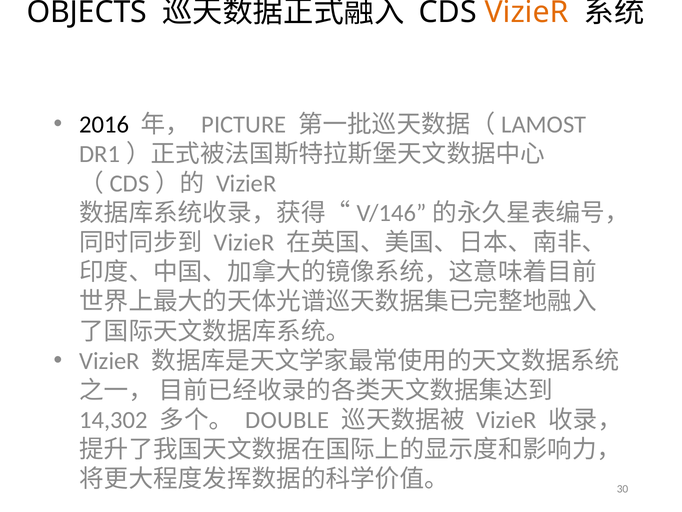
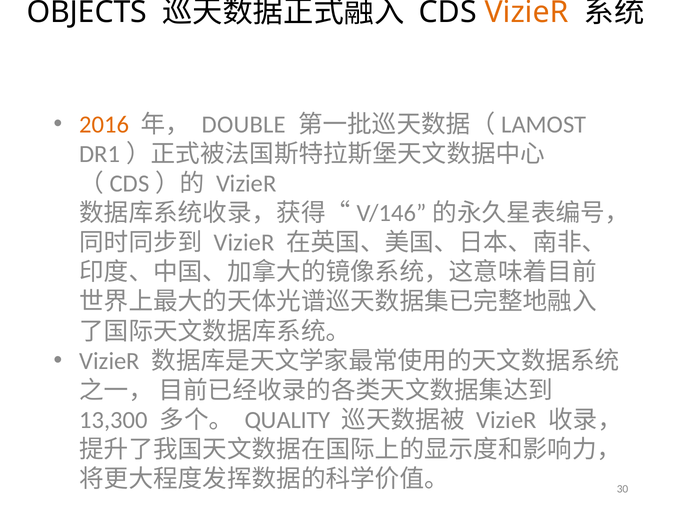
2016 colour: black -> orange
PICTURE: PICTURE -> DOUBLE
14,302: 14,302 -> 13,300
DOUBLE: DOUBLE -> QUALITY
